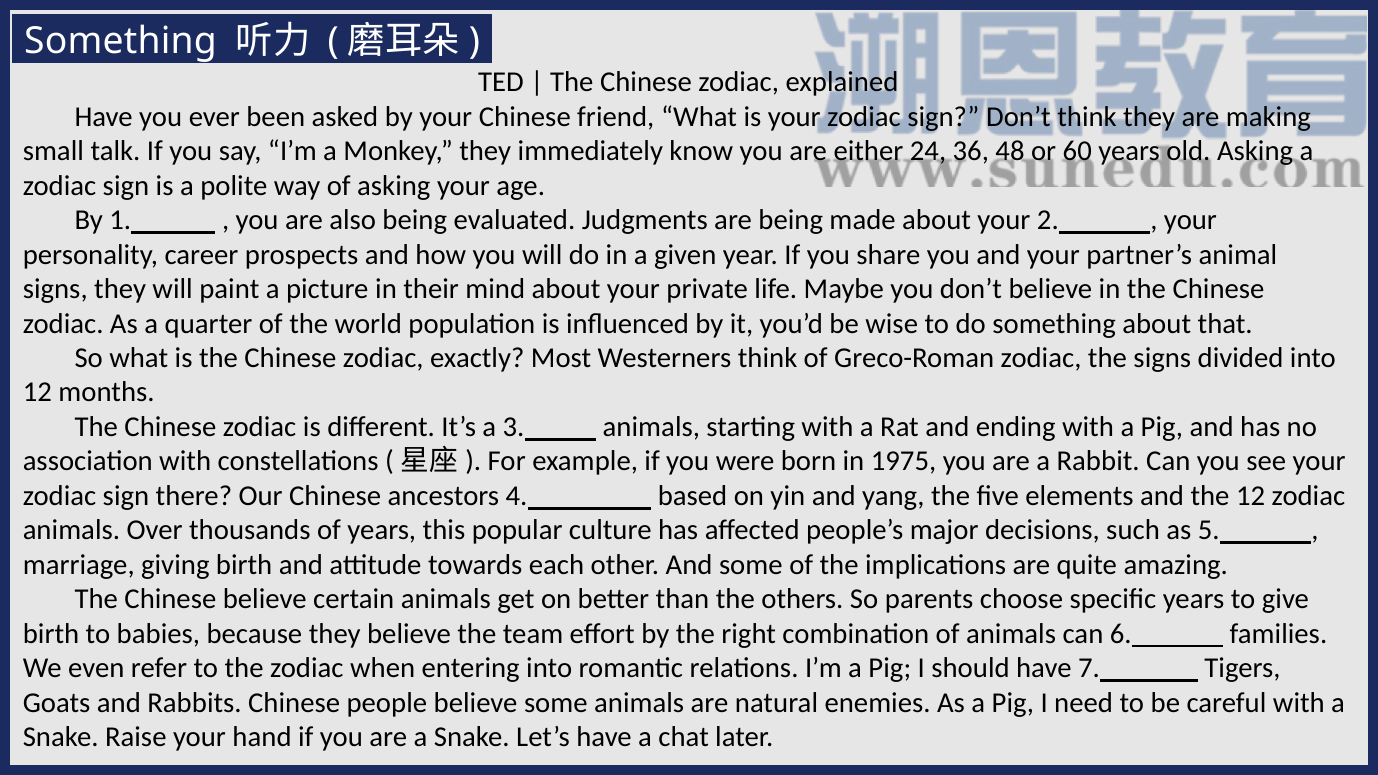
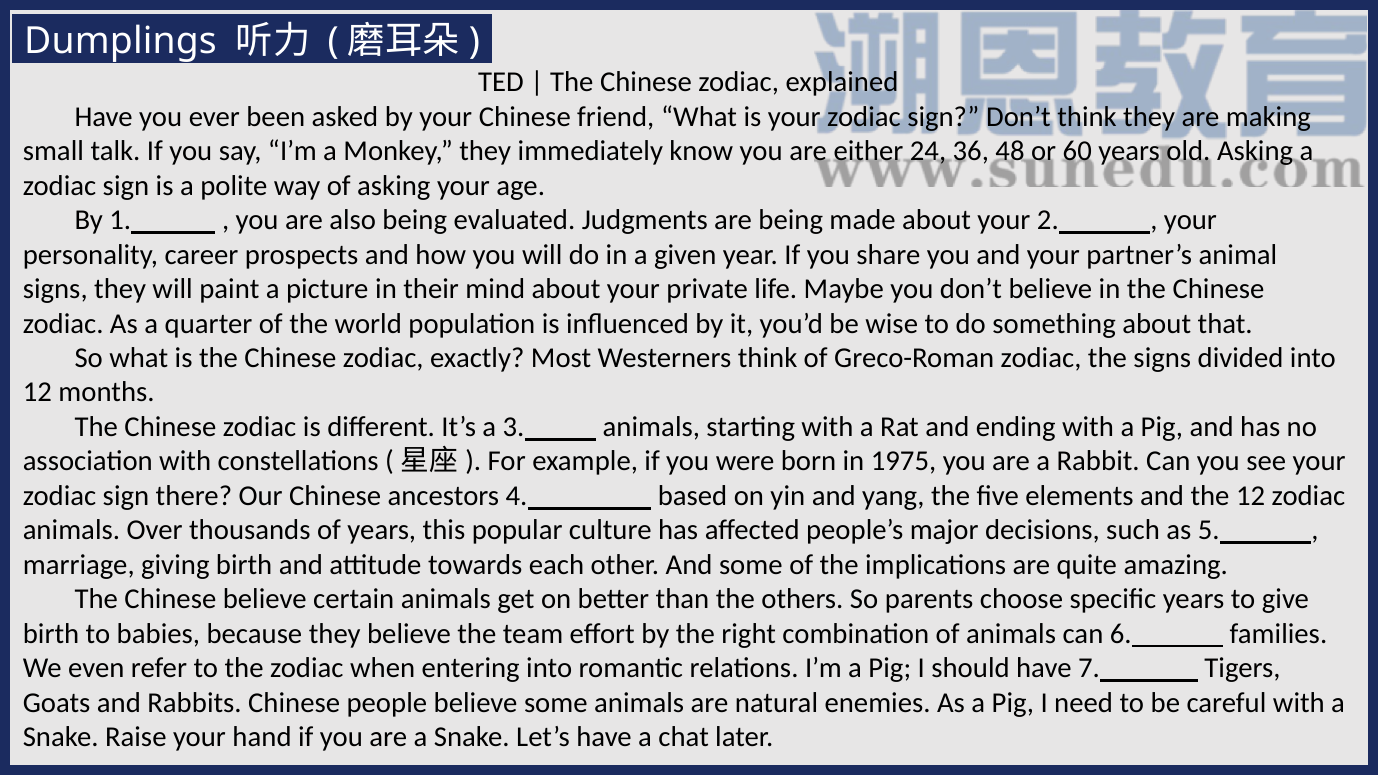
Something at (121, 41): Something -> Dumplings
